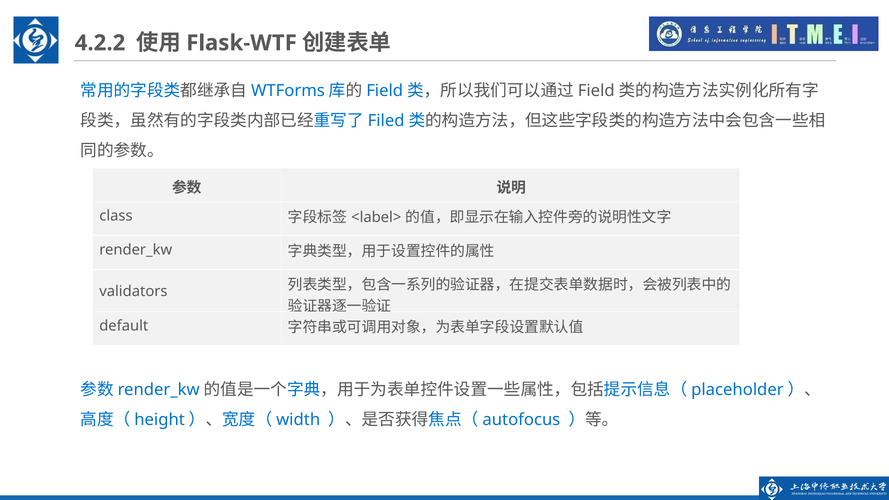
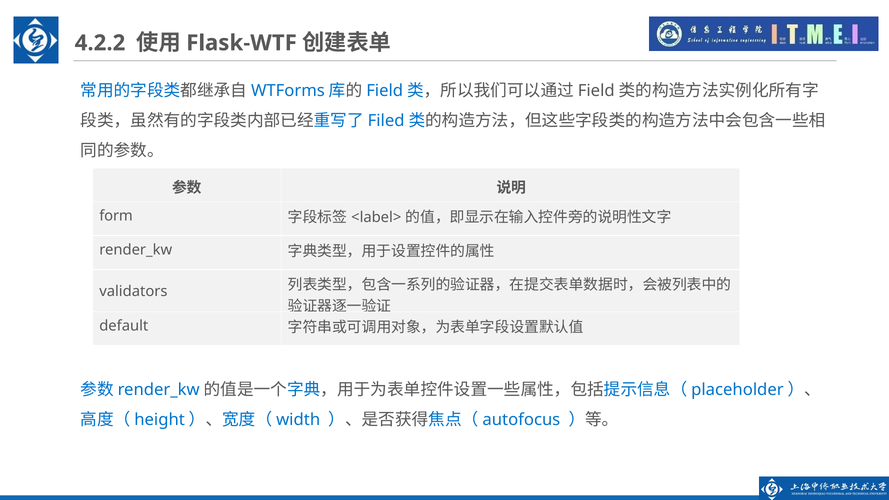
class: class -> form
